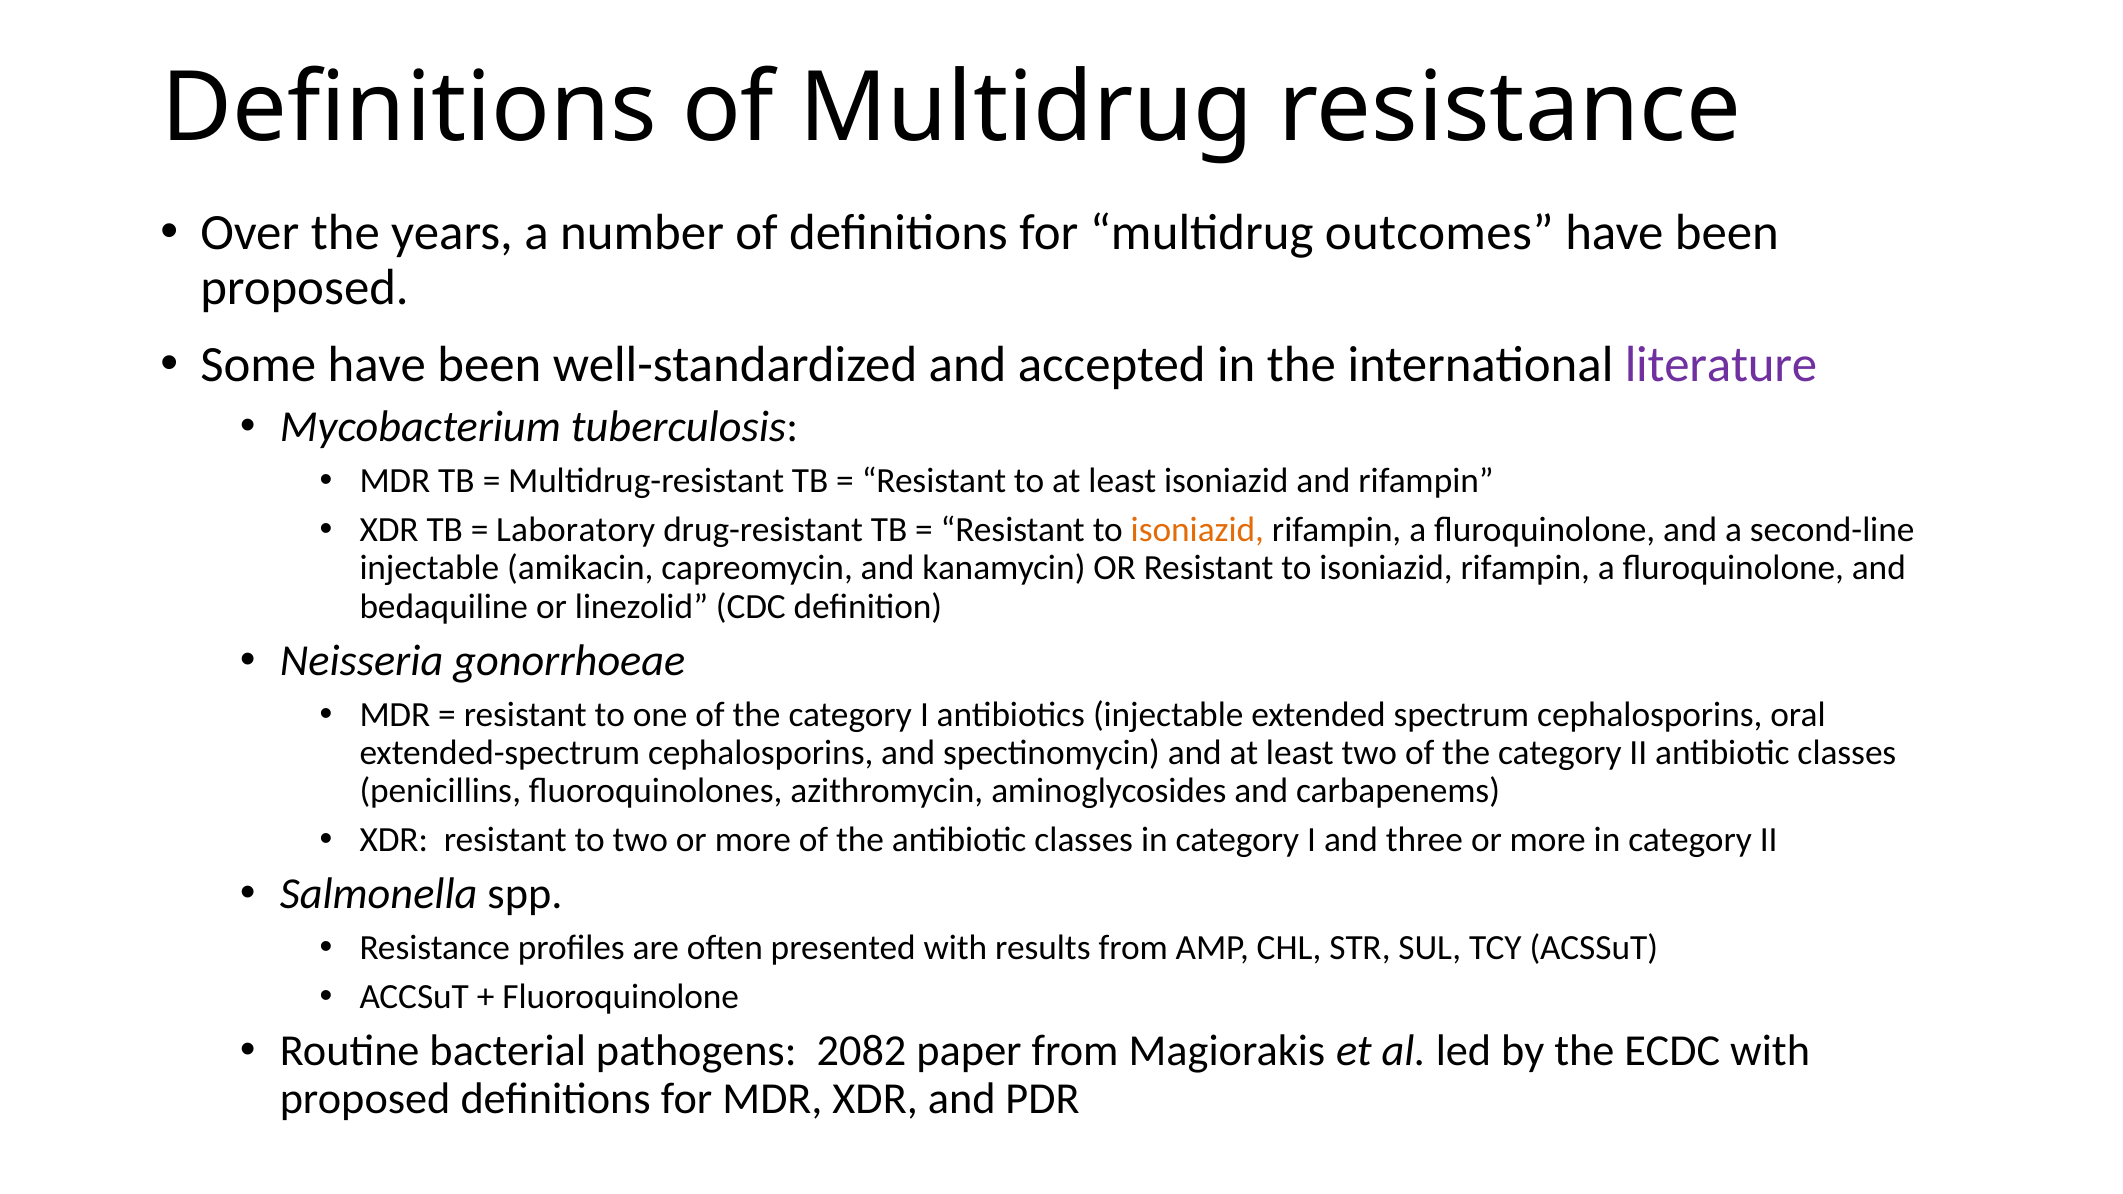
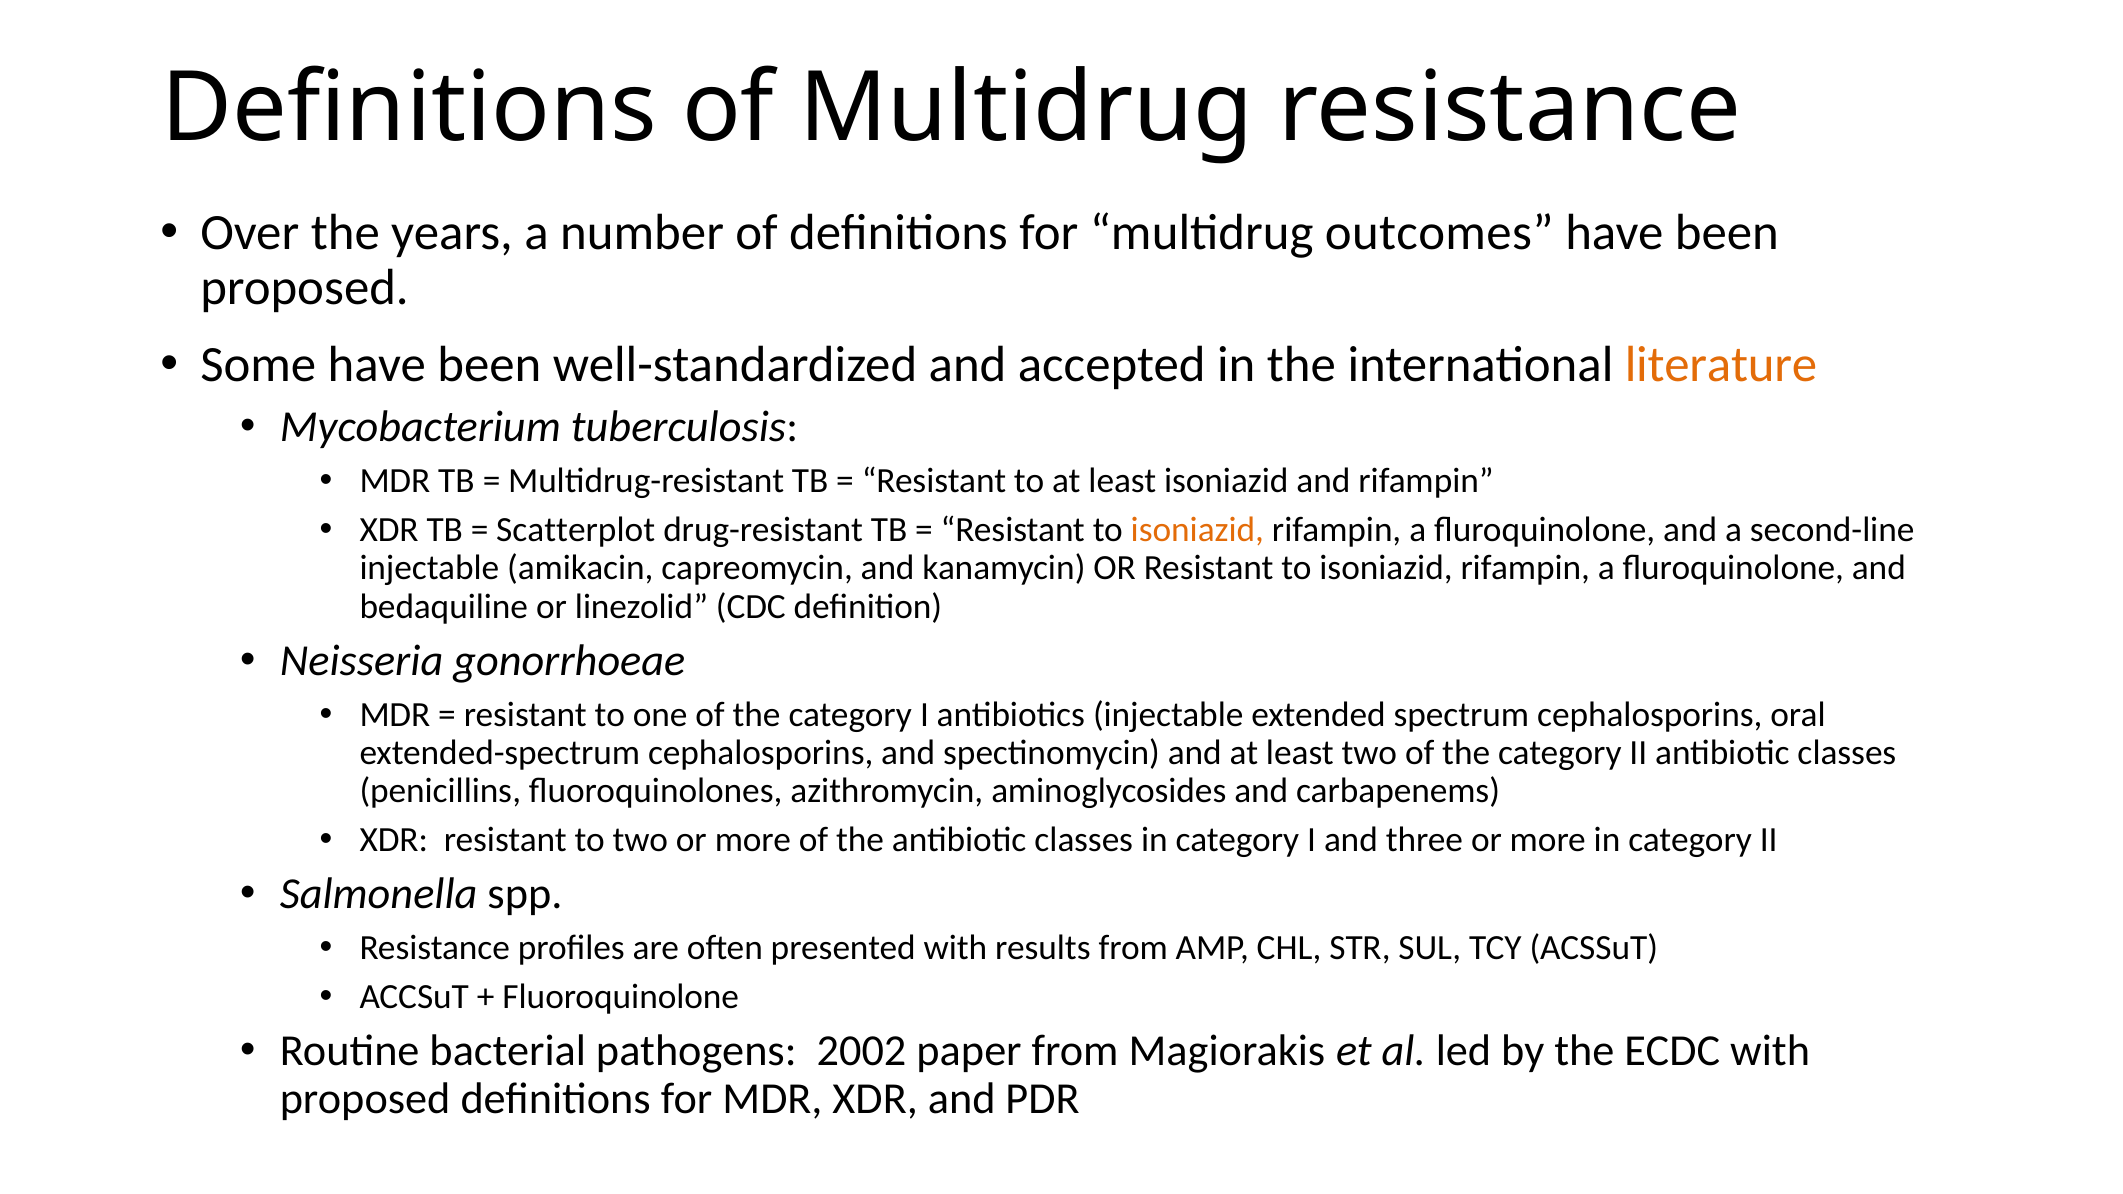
literature colour: purple -> orange
Laboratory: Laboratory -> Scatterplot
2082: 2082 -> 2002
